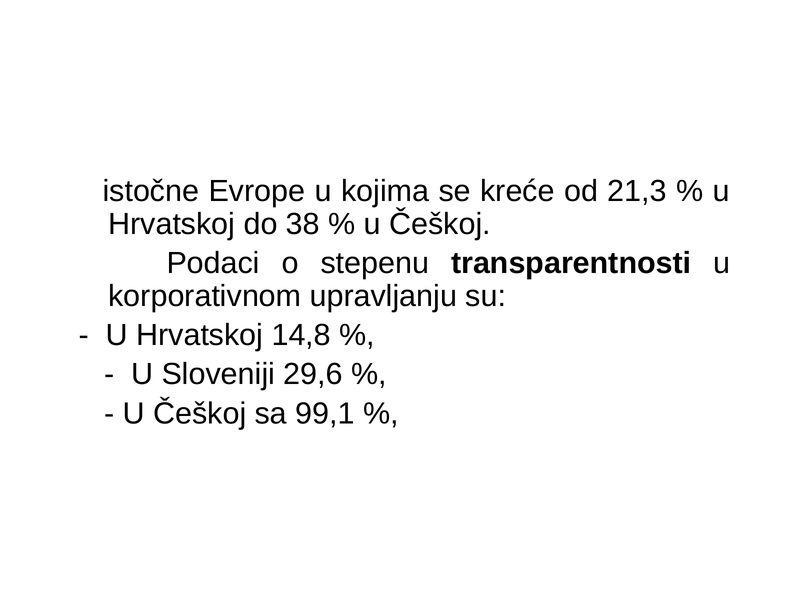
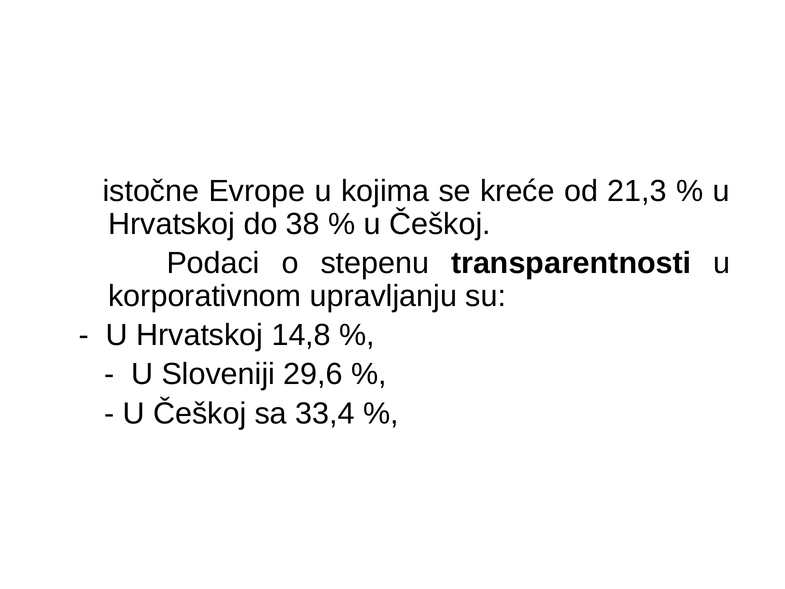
99,1: 99,1 -> 33,4
